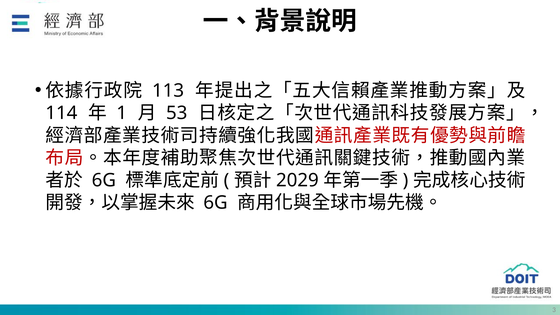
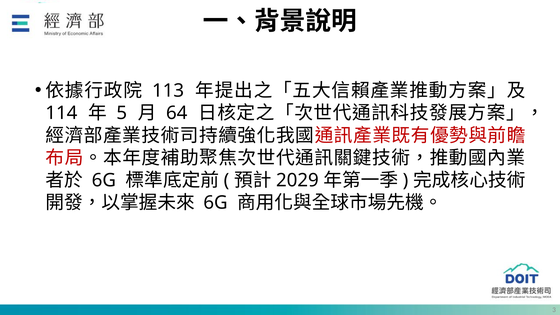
1: 1 -> 5
53: 53 -> 64
